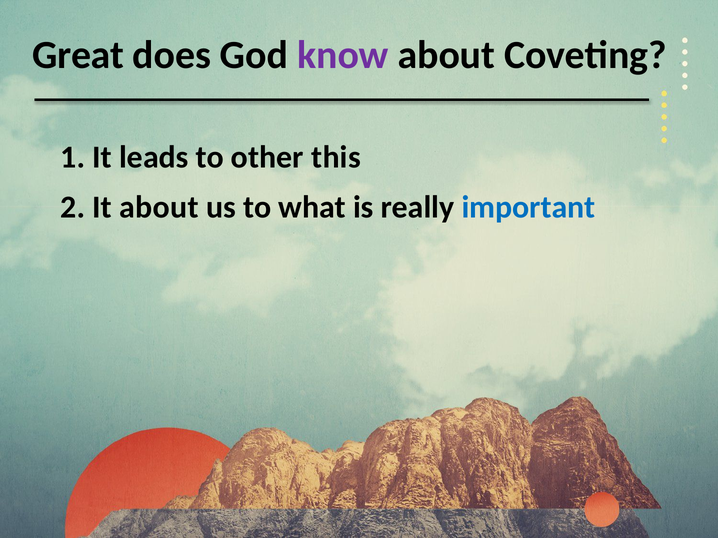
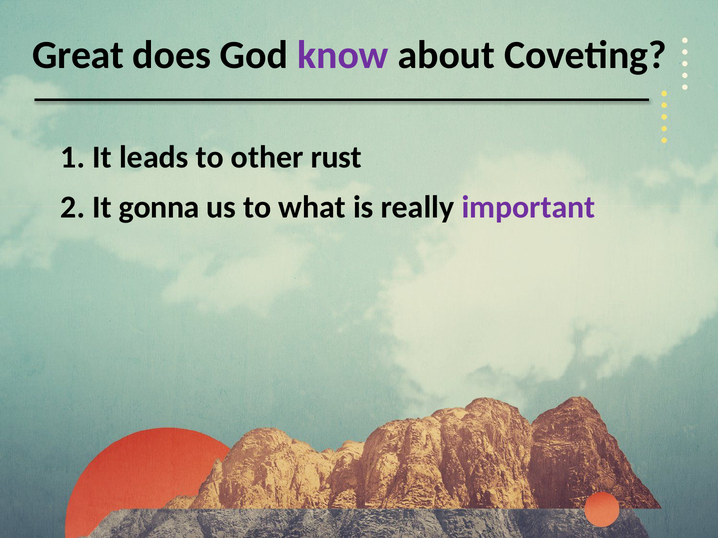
this: this -> rust
It about: about -> gonna
important colour: blue -> purple
